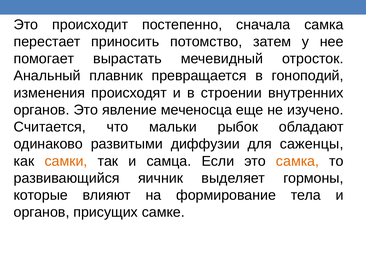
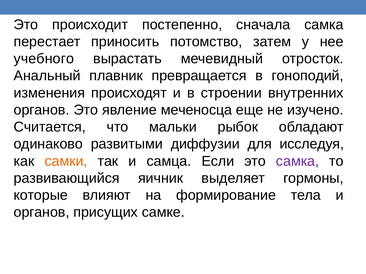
помогает: помогает -> учебного
саженцы: саженцы -> исследуя
самка at (297, 161) colour: orange -> purple
